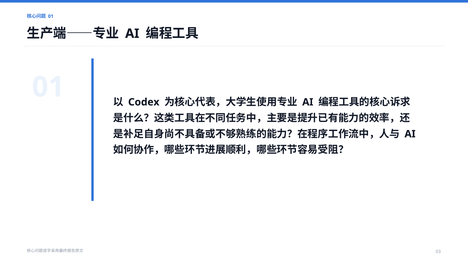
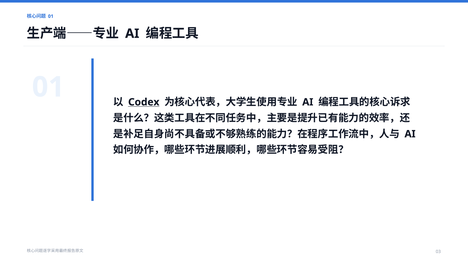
Codex underline: none -> present
